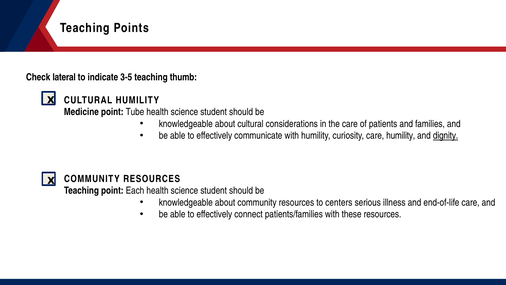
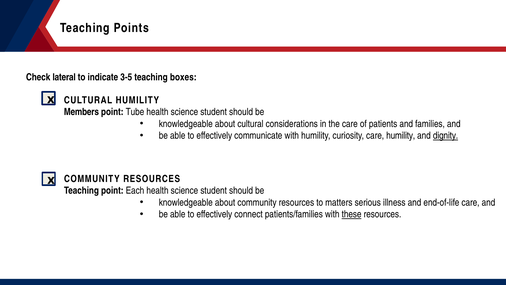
thumb: thumb -> boxes
Medicine: Medicine -> Members
centers: centers -> matters
these underline: none -> present
